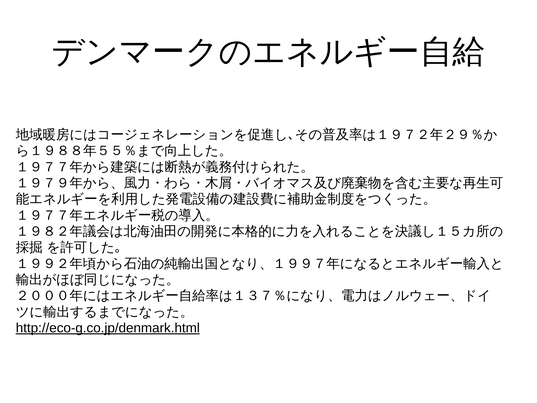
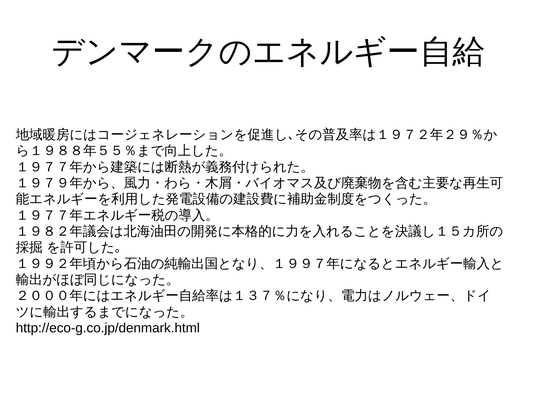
http://eco-g.co.jp/denmark.html underline: present -> none
